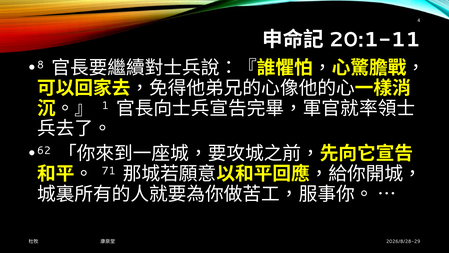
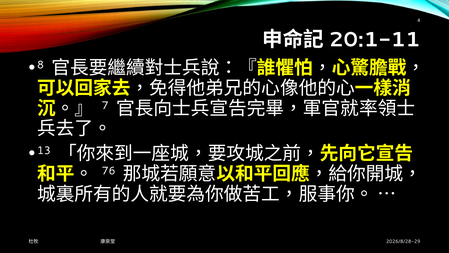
1: 1 -> 7
62: 62 -> 13
71: 71 -> 76
